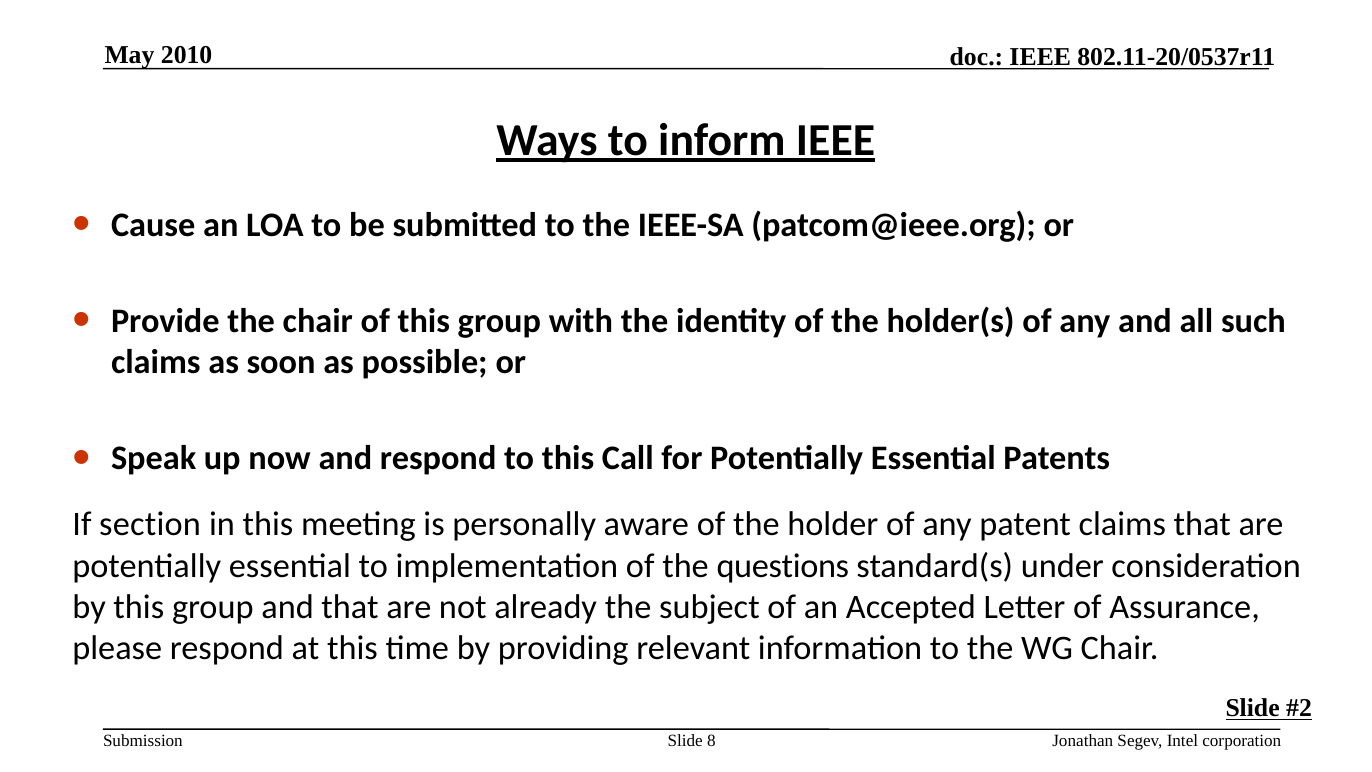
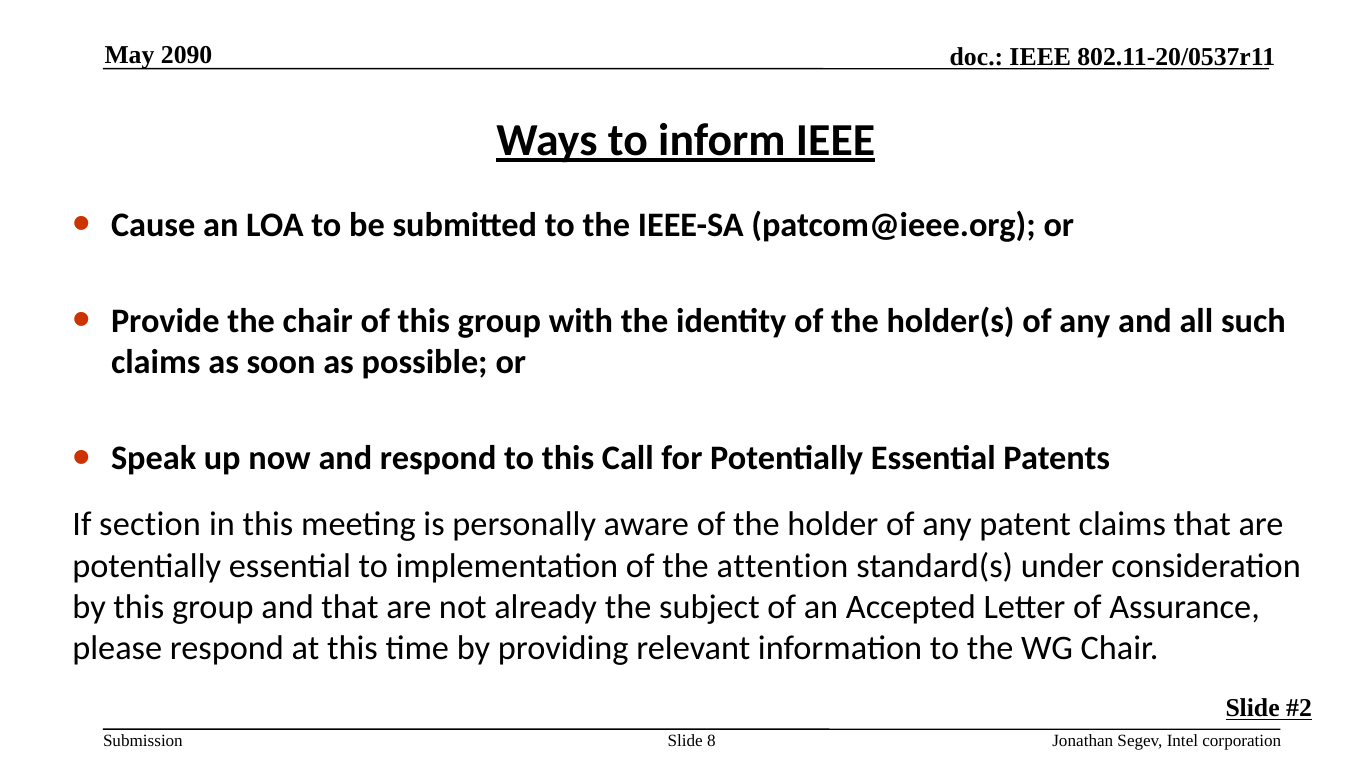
2010: 2010 -> 2090
questions: questions -> attention
